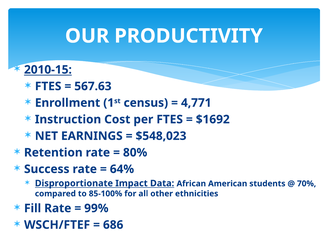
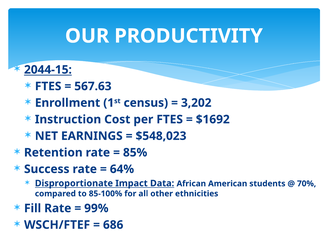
2010-15: 2010-15 -> 2044-15
4,771: 4,771 -> 3,202
80%: 80% -> 85%
